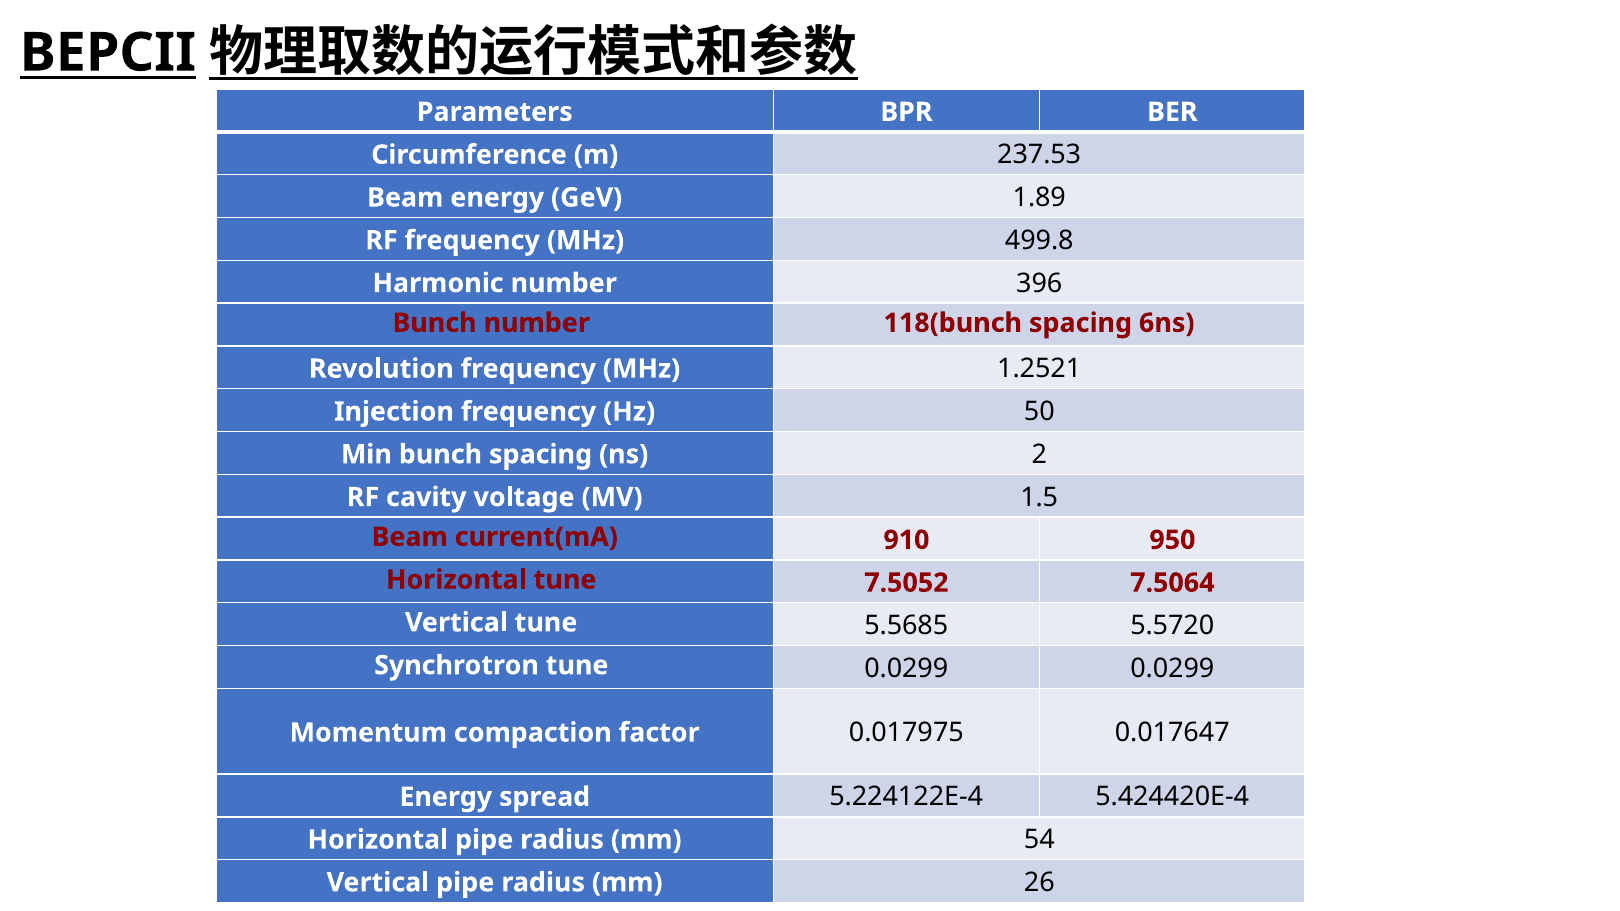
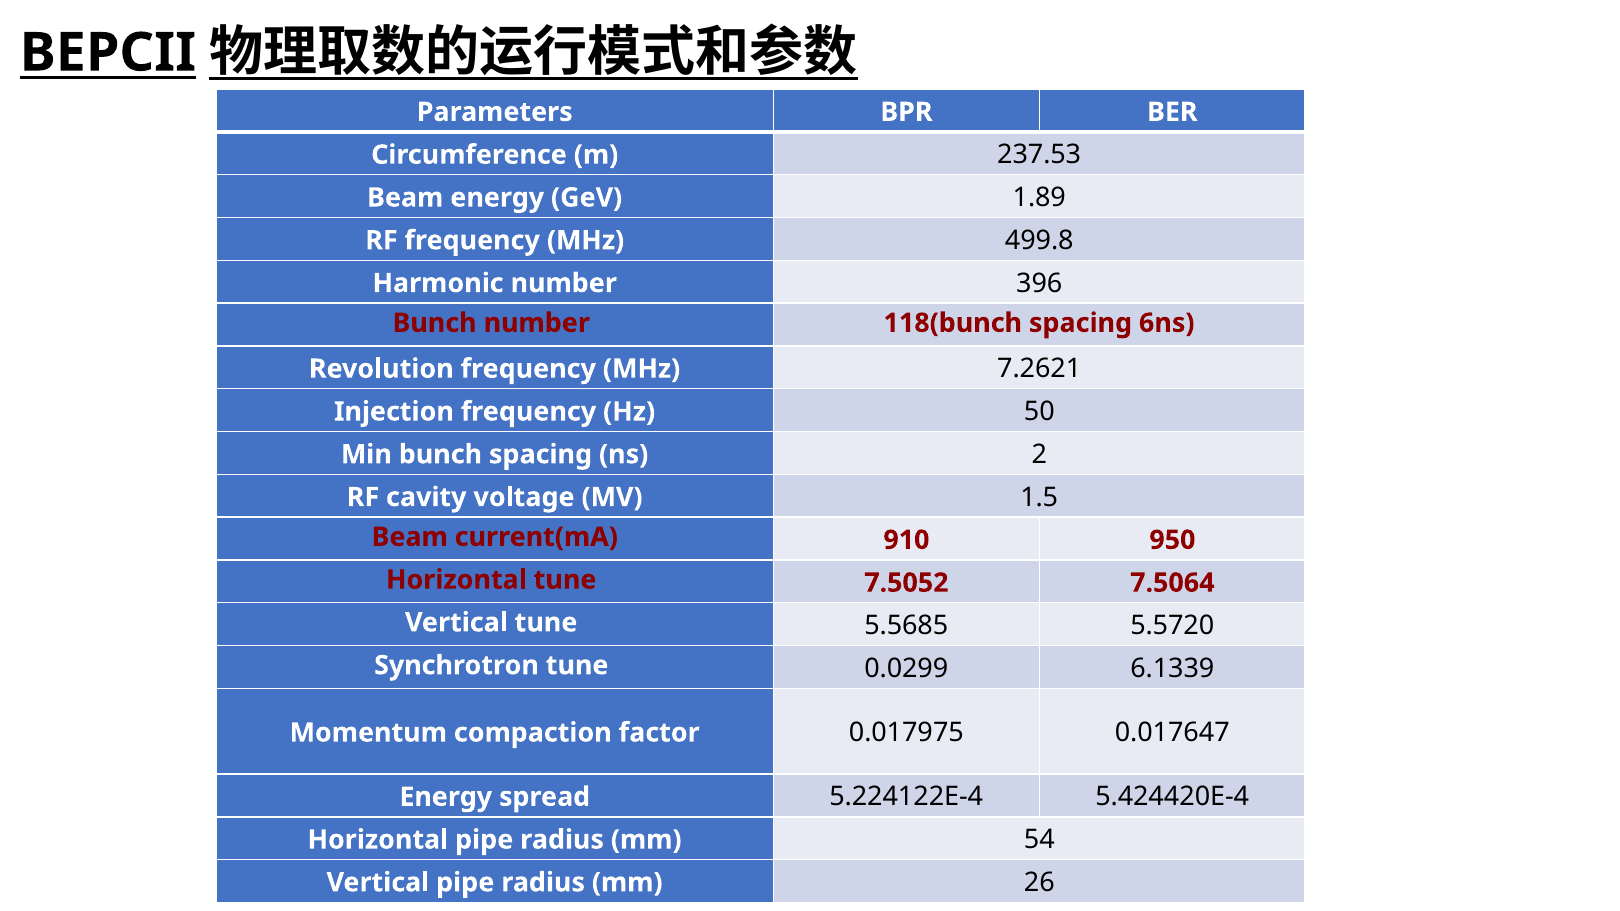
1.2521: 1.2521 -> 7.2621
0.0299 0.0299: 0.0299 -> 6.1339
